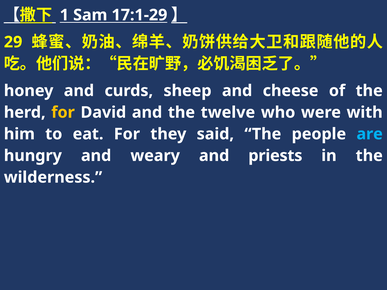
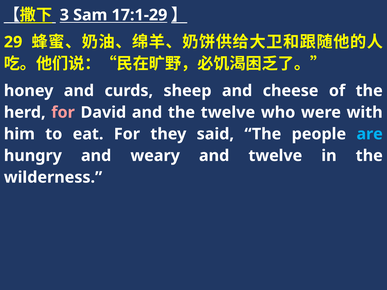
1: 1 -> 3
for at (63, 112) colour: yellow -> pink
and priests: priests -> twelve
